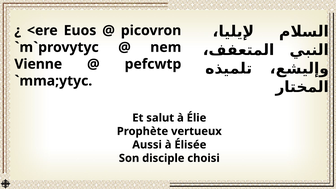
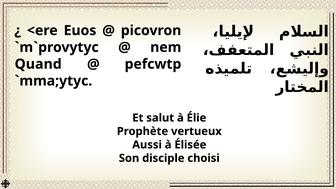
Vienne: Vienne -> Quand
